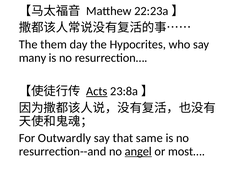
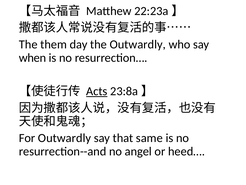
the Hypocrites: Hypocrites -> Outwardly
many: many -> when
angel underline: present -> none
most…: most… -> heed…
